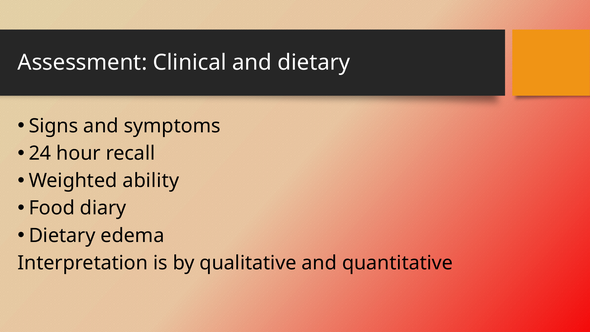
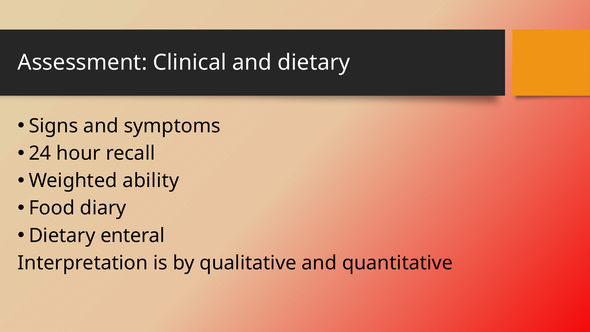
edema: edema -> enteral
